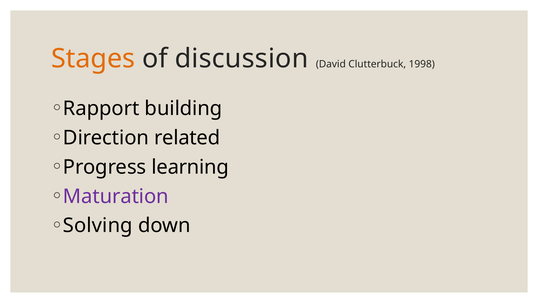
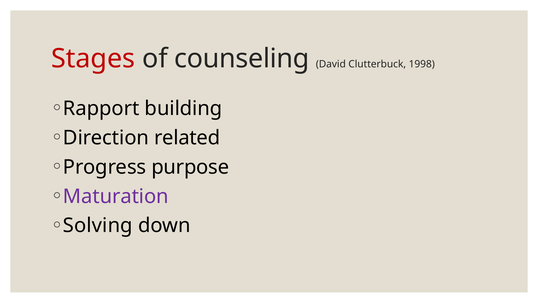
Stages colour: orange -> red
discussion: discussion -> counseling
learning: learning -> purpose
